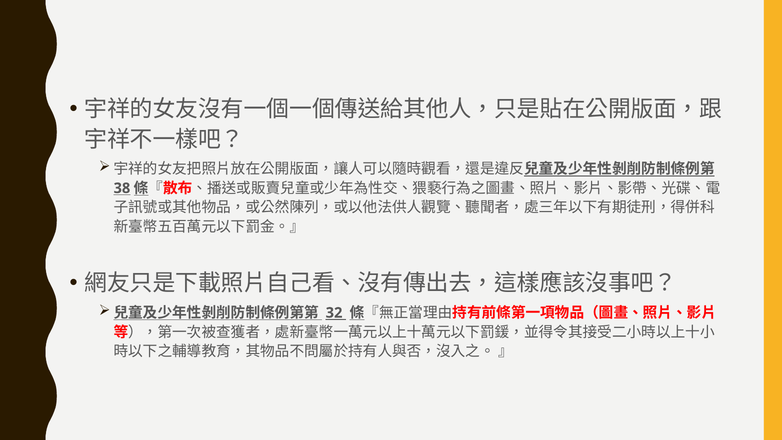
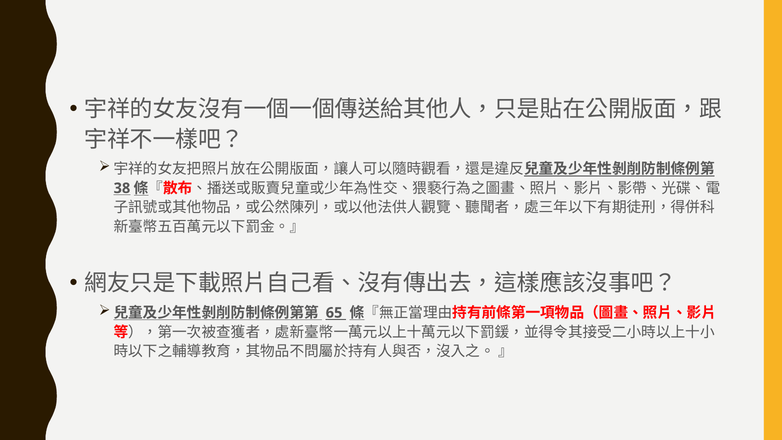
32: 32 -> 65
